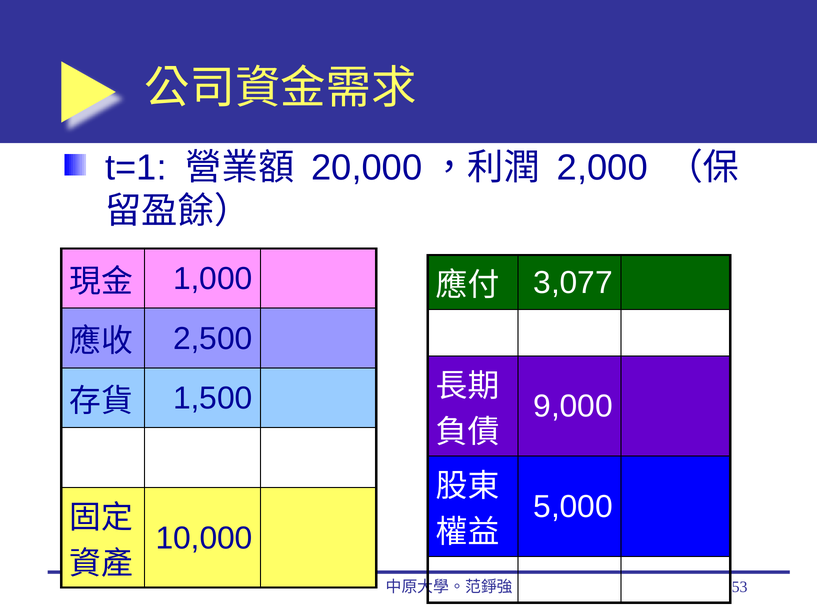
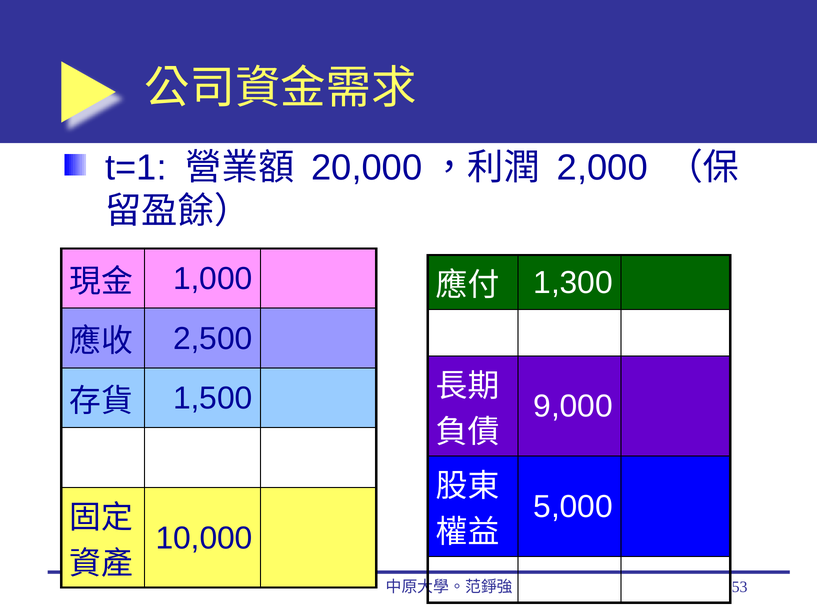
3,077: 3,077 -> 1,300
